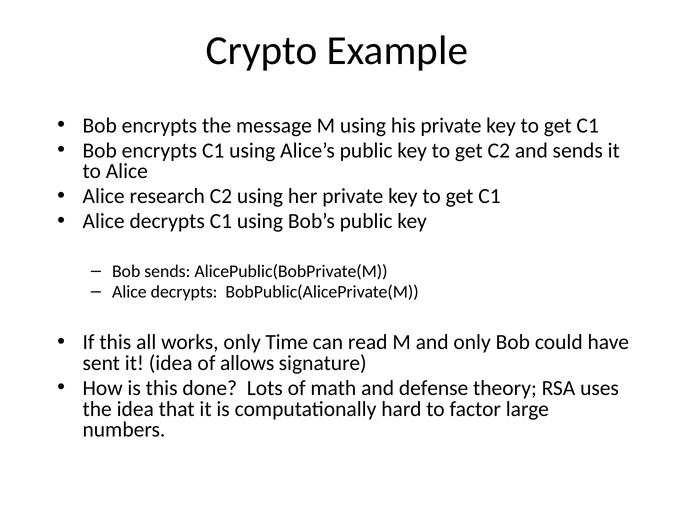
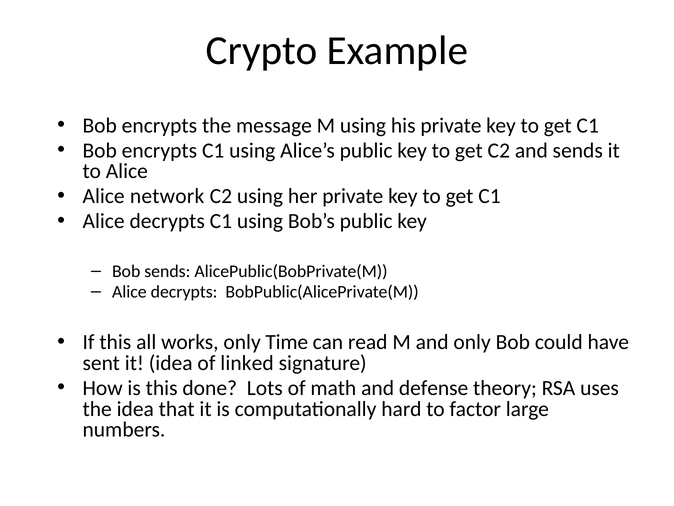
research: research -> network
allows: allows -> linked
